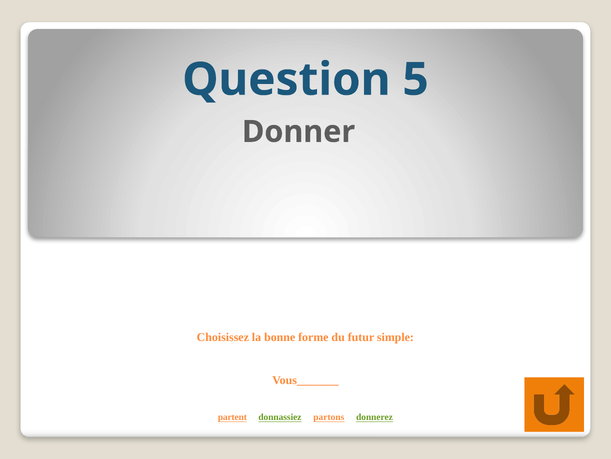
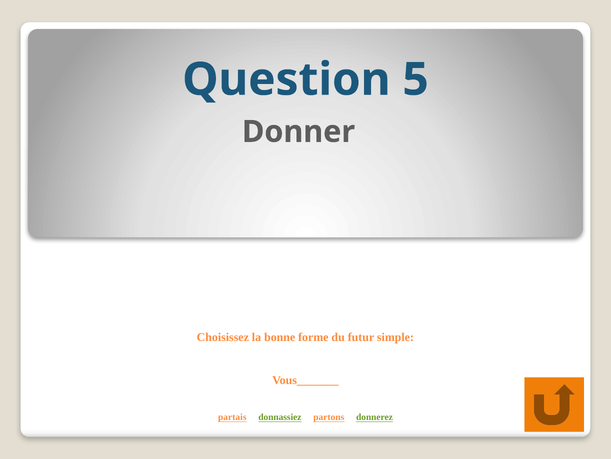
partent: partent -> partais
